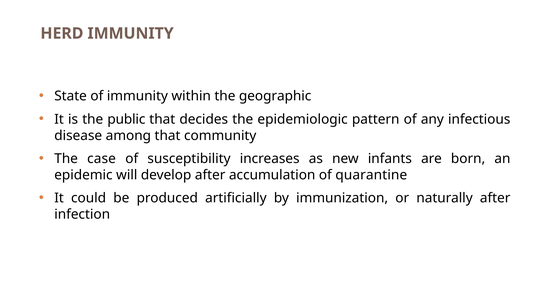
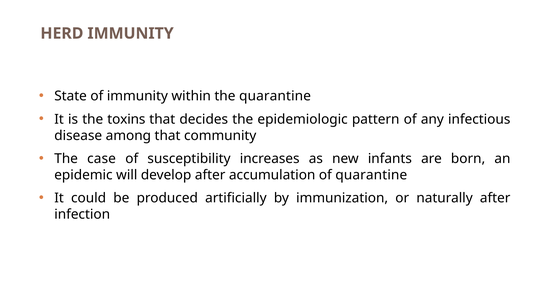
the geographic: geographic -> quarantine
public: public -> toxins
